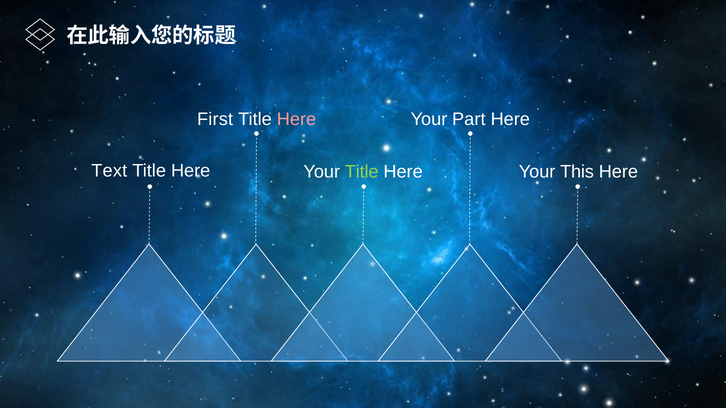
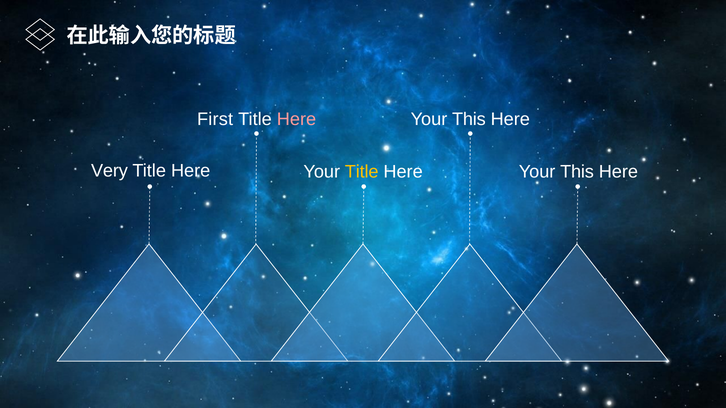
Part at (469, 119): Part -> This
Text: Text -> Very
Title at (362, 172) colour: light green -> yellow
